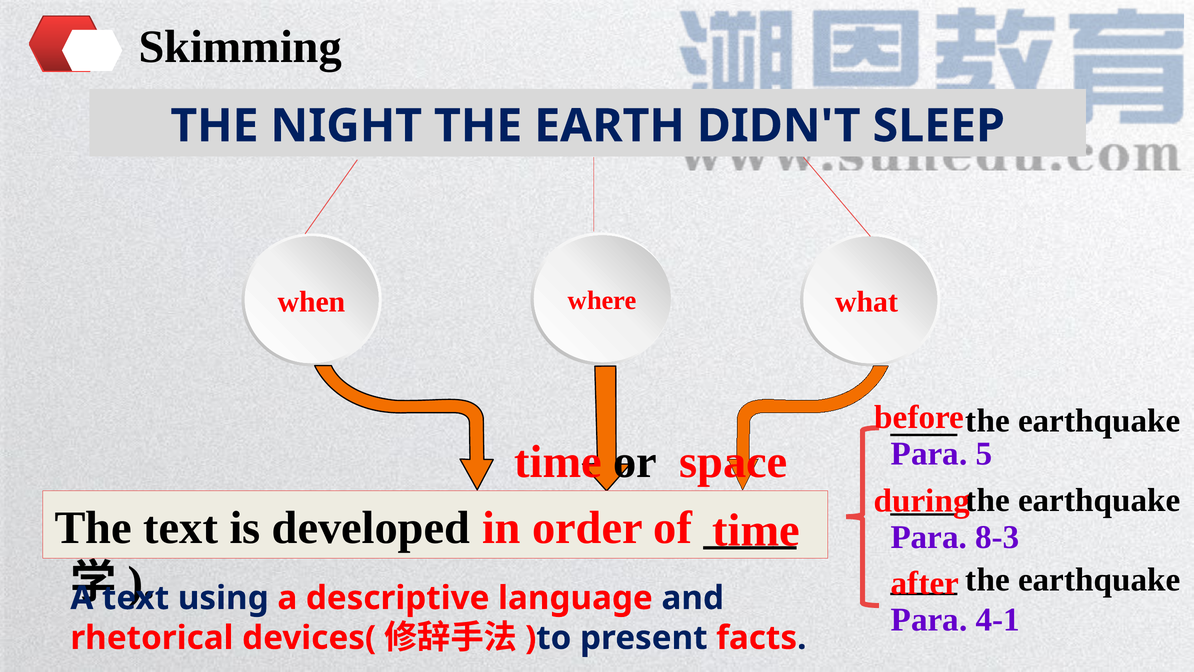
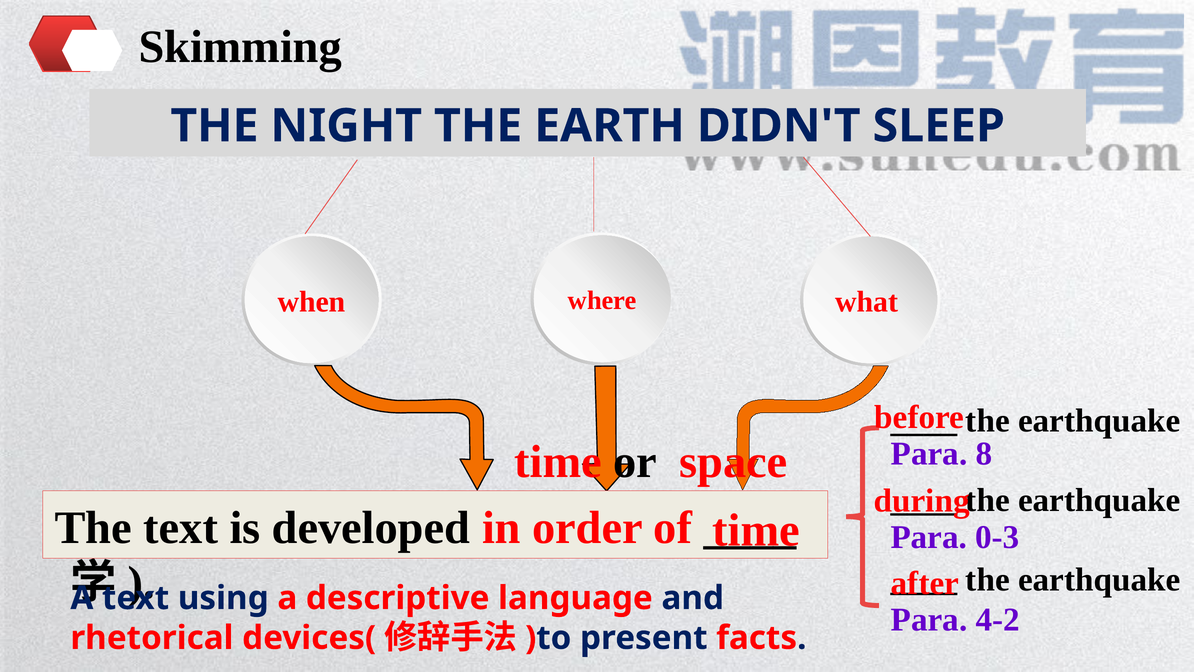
5: 5 -> 8
8-3: 8-3 -> 0-3
4-1: 4-1 -> 4-2
